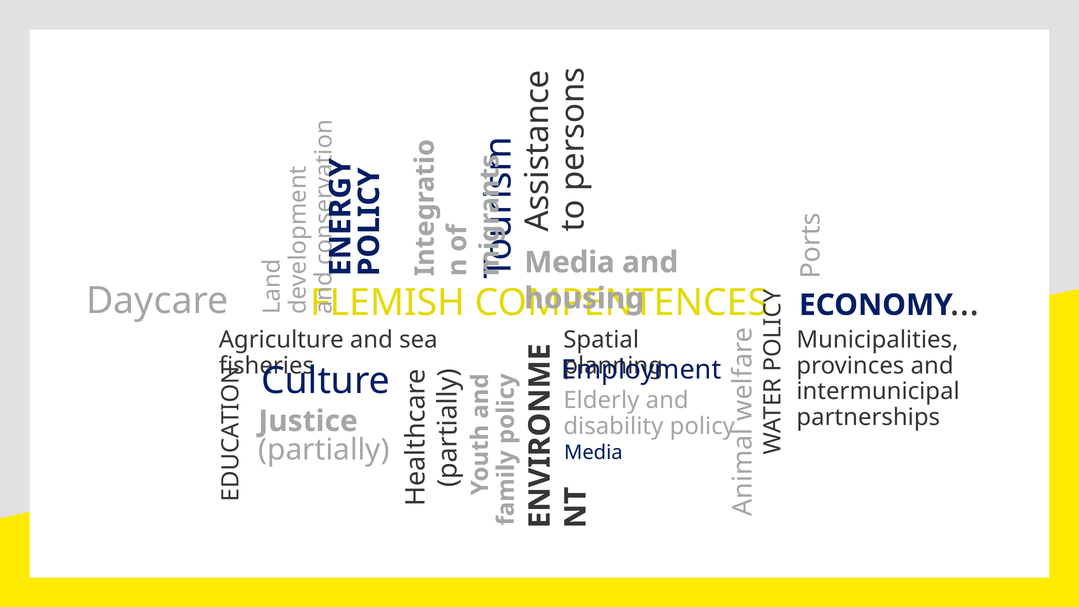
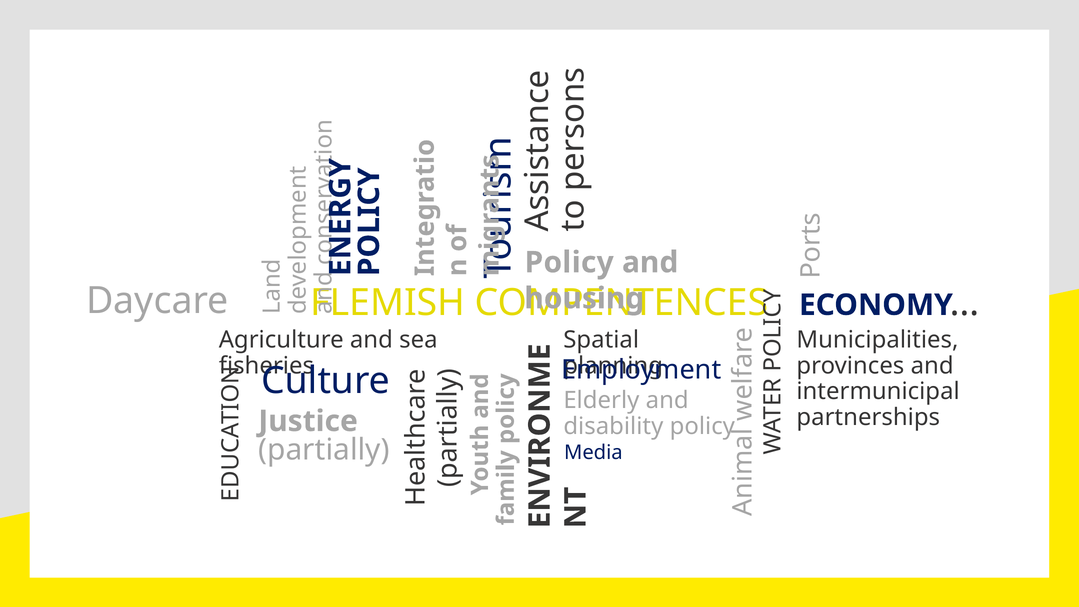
Media at (569, 262): Media -> Policy
